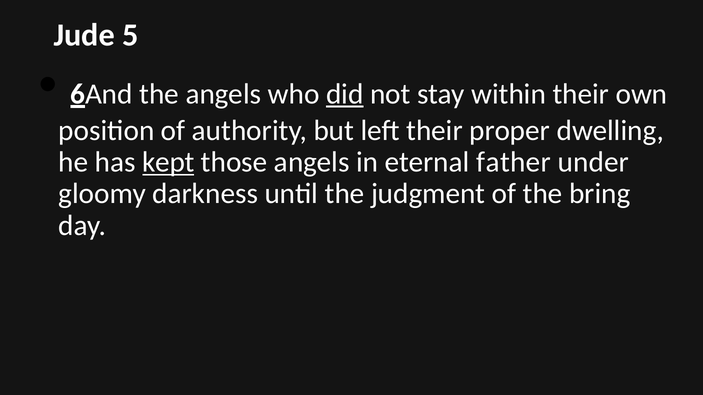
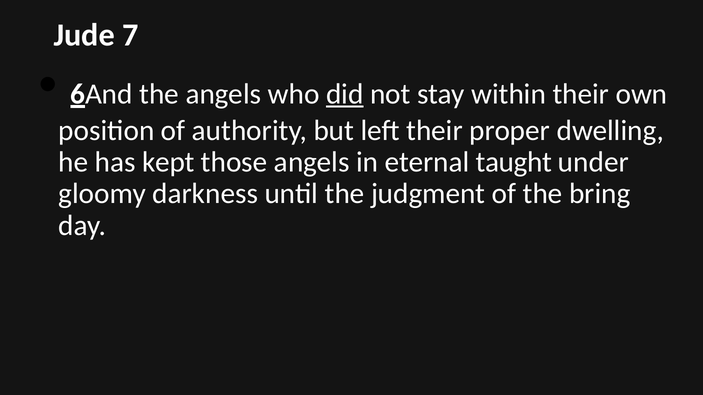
5: 5 -> 7
kept underline: present -> none
father: father -> taught
